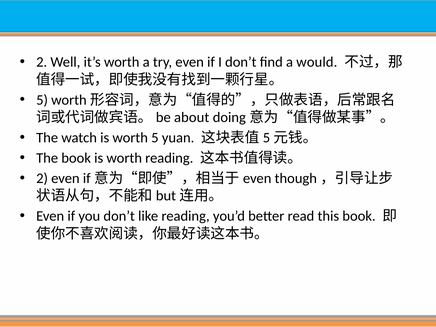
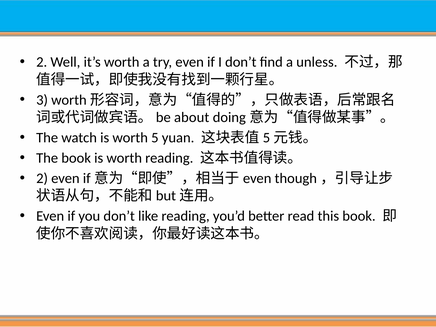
would: would -> unless
5 at (42, 100): 5 -> 3
